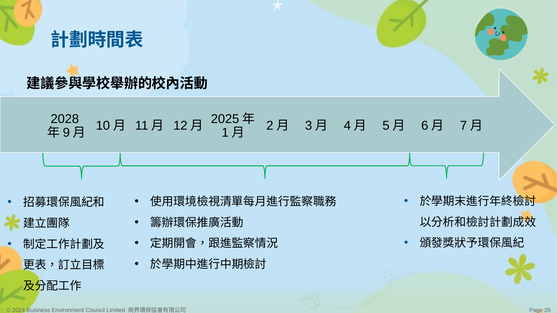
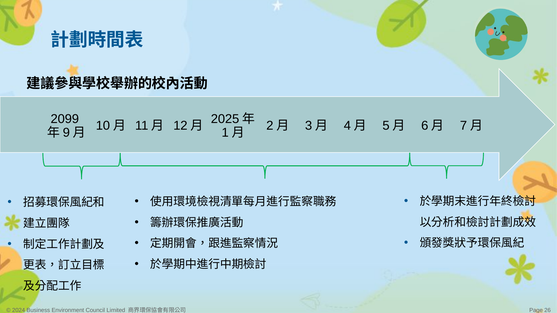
2028: 2028 -> 2099
